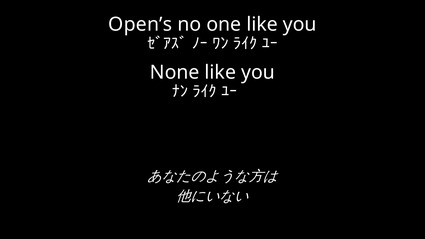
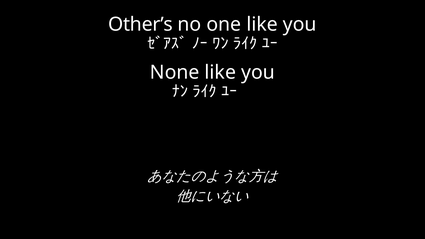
Open’s: Open’s -> Other’s
